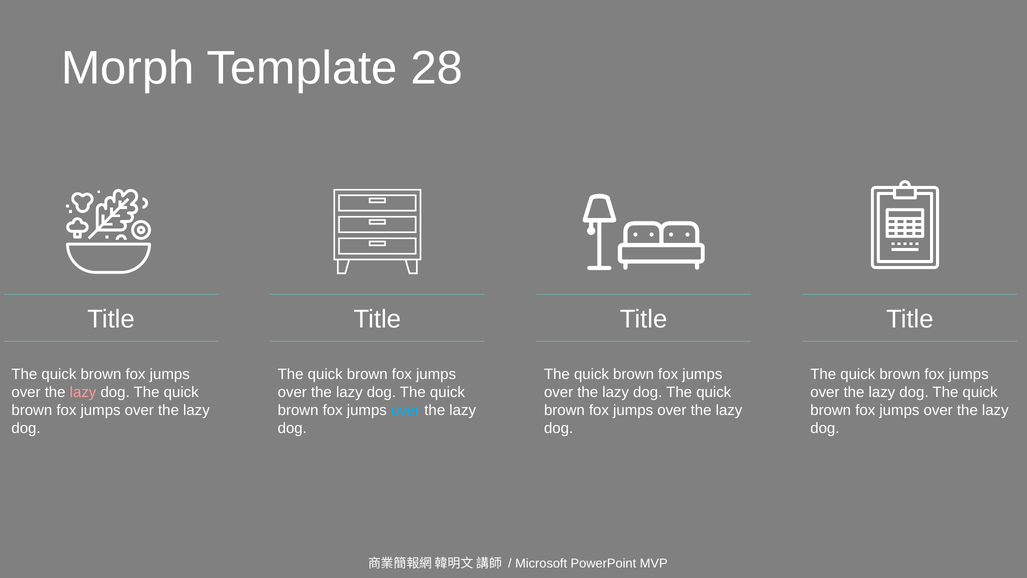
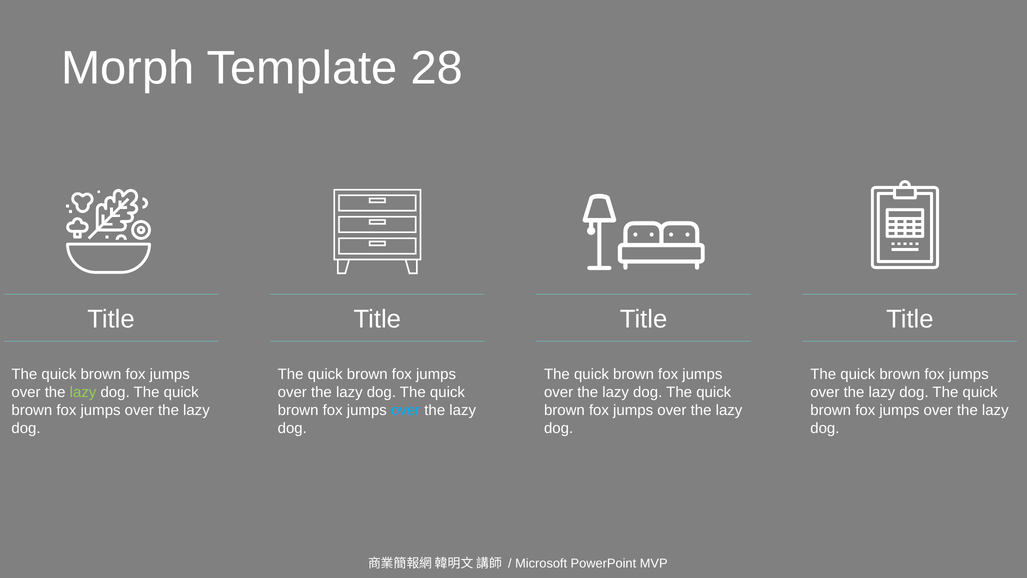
lazy at (83, 392) colour: pink -> light green
